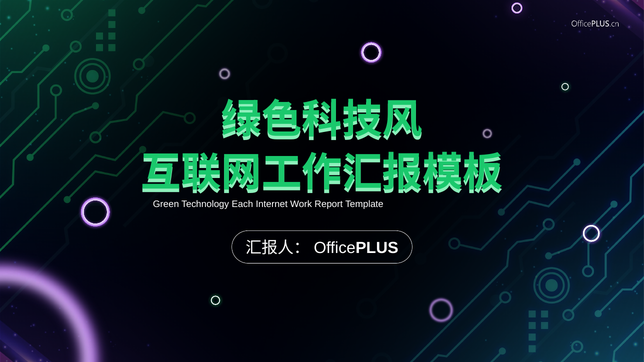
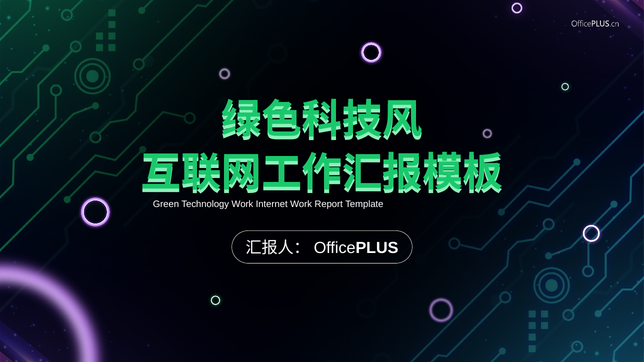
Technology Each: Each -> Work
